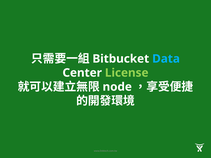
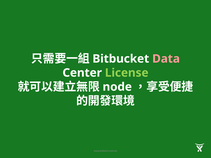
Data colour: light blue -> pink
